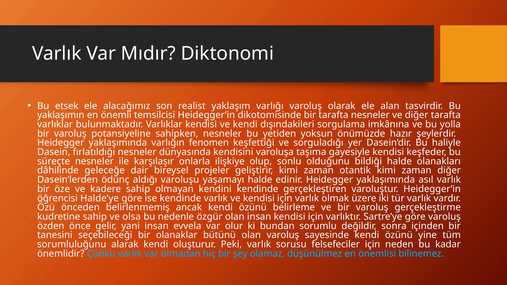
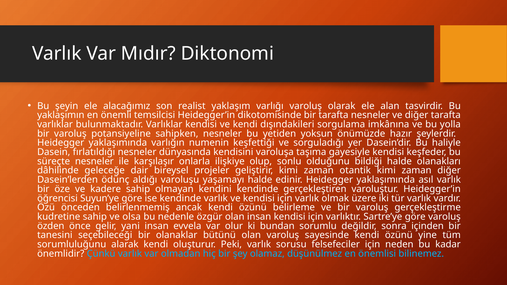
etsek: etsek -> şeyin
fenomen: fenomen -> numenin
Halde’ye: Halde’ye -> Suyun’ye
